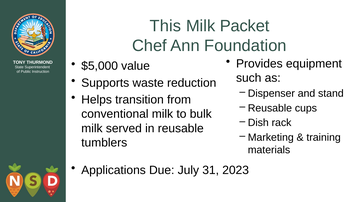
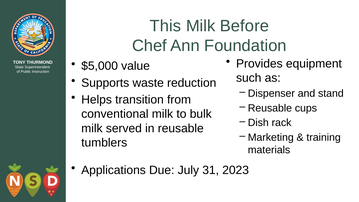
Packet: Packet -> Before
